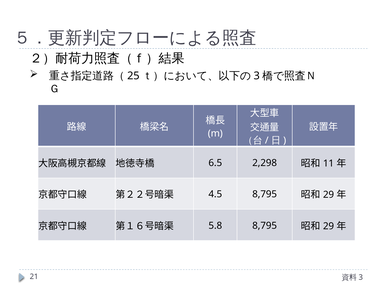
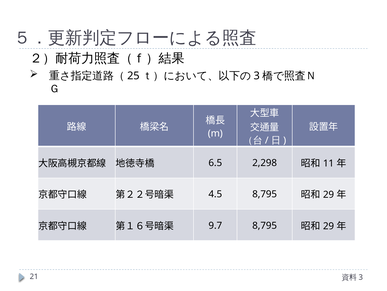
5.8: 5.8 -> 9.7
